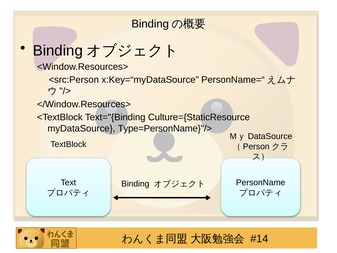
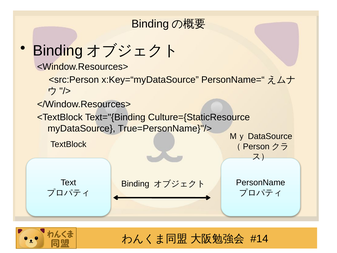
Type=PersonName}"/>: Type=PersonName}"/> -> True=PersonName}"/>
